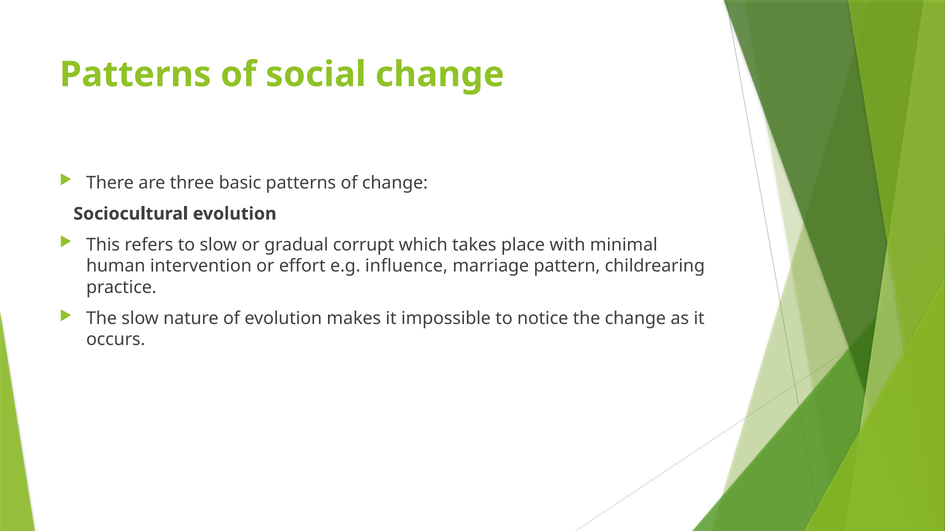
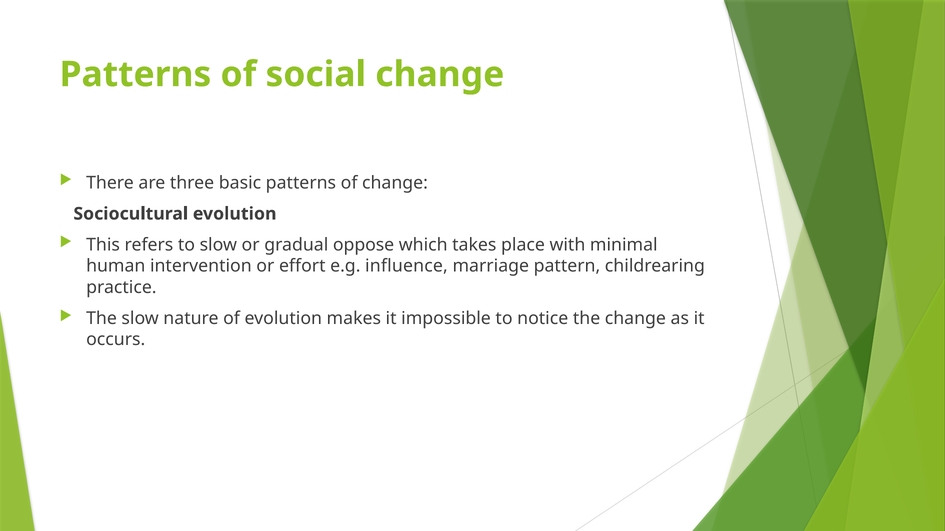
corrupt: corrupt -> oppose
